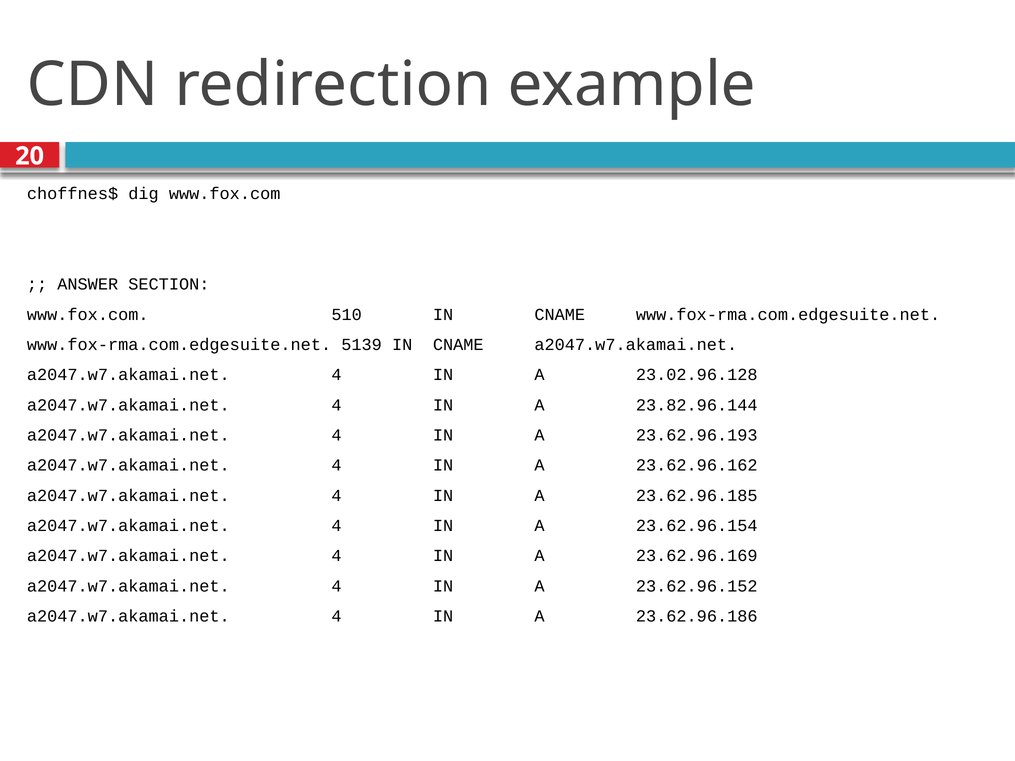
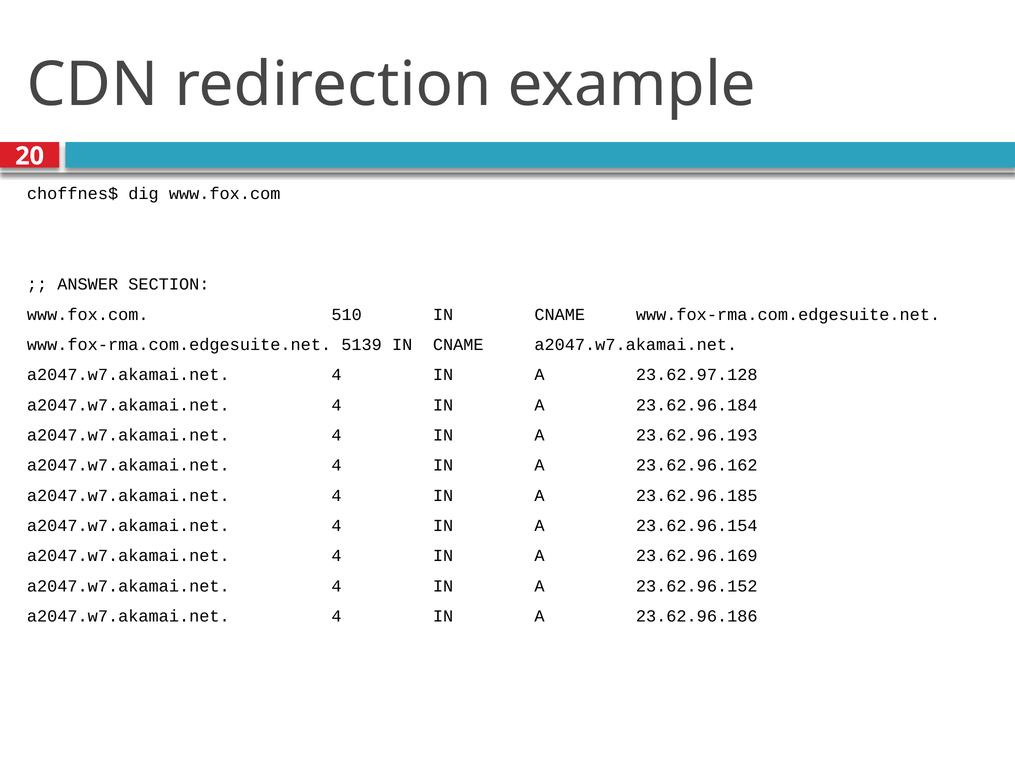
23.02.96.128: 23.02.96.128 -> 23.62.97.128
23.82.96.144: 23.82.96.144 -> 23.62.96.184
